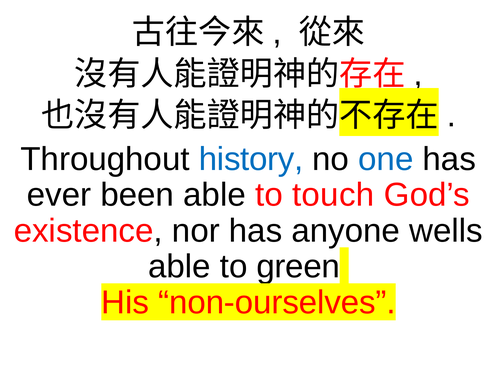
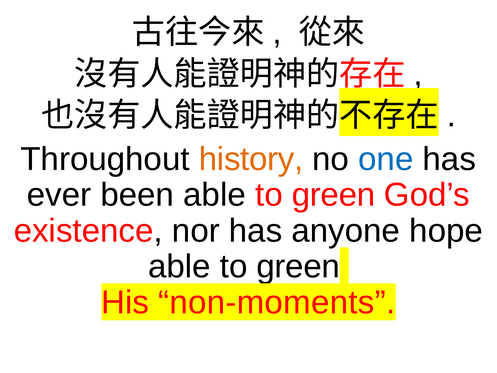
history colour: blue -> orange
been able to touch: touch -> green
wells: wells -> hope
non-ourselves: non-ourselves -> non-moments
